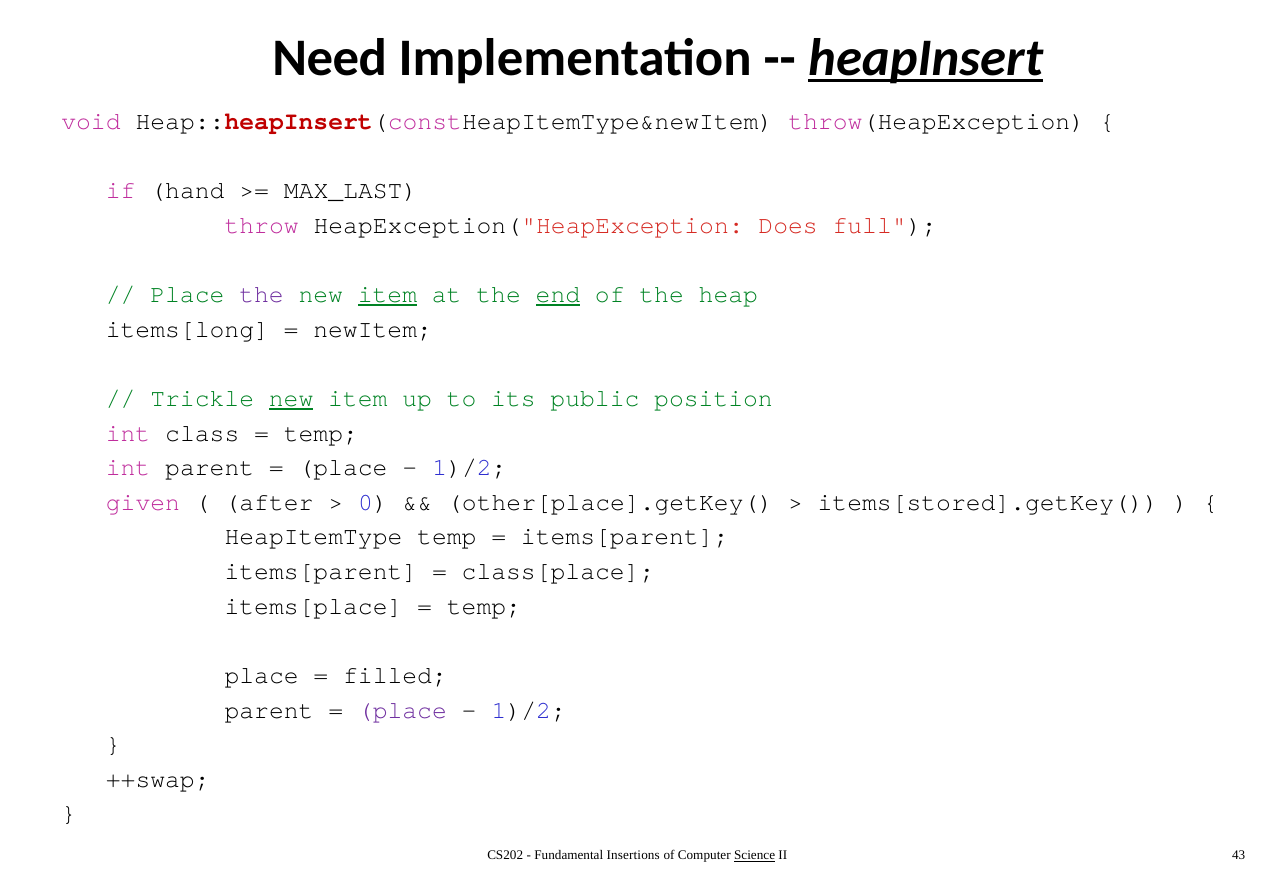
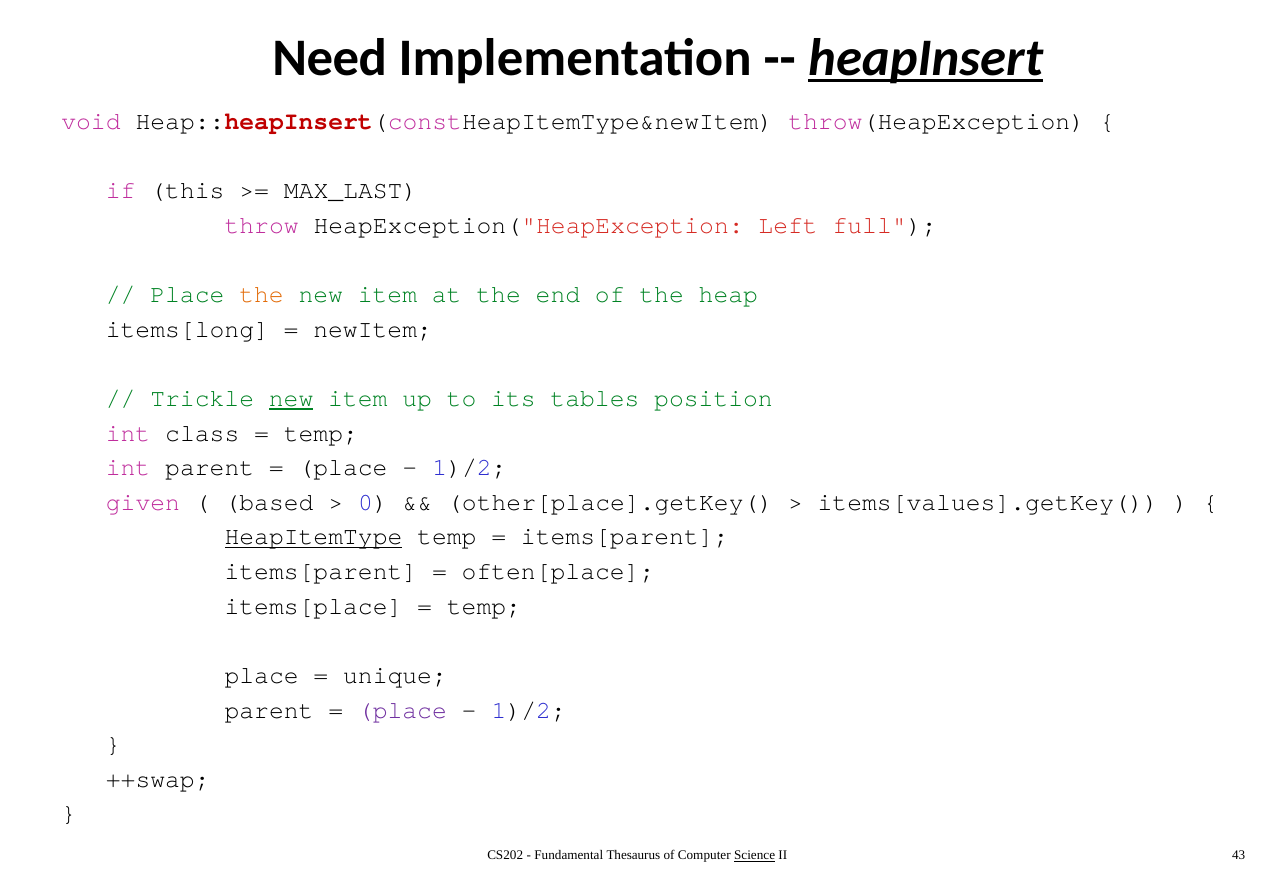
hand: hand -> this
Does: Does -> Left
the at (261, 295) colour: purple -> orange
item at (387, 295) underline: present -> none
end underline: present -> none
public: public -> tables
after: after -> based
items[stored].getKey(: items[stored].getKey( -> items[values].getKey(
HeapItemType underline: none -> present
class[place: class[place -> often[place
filled: filled -> unique
Insertions: Insertions -> Thesaurus
